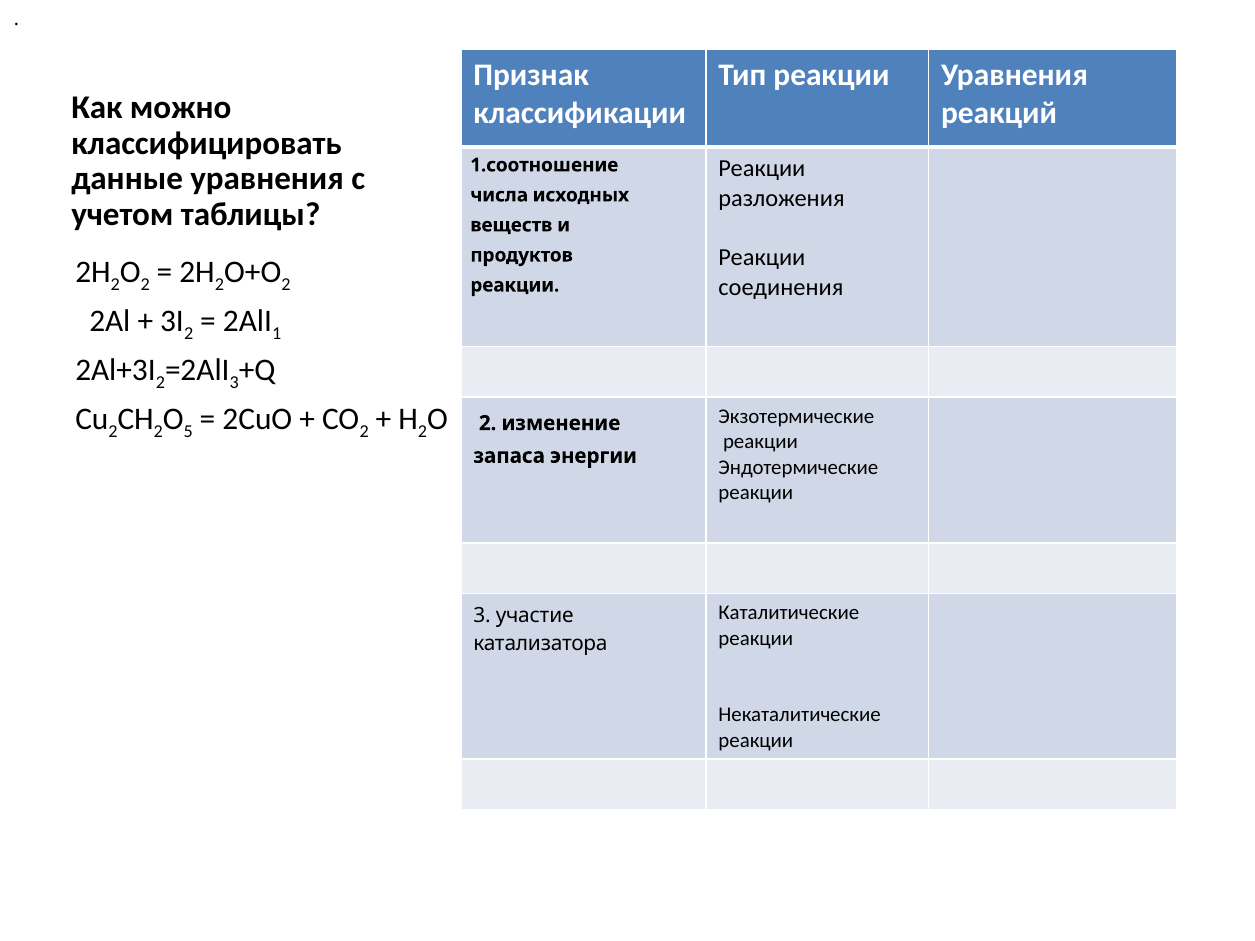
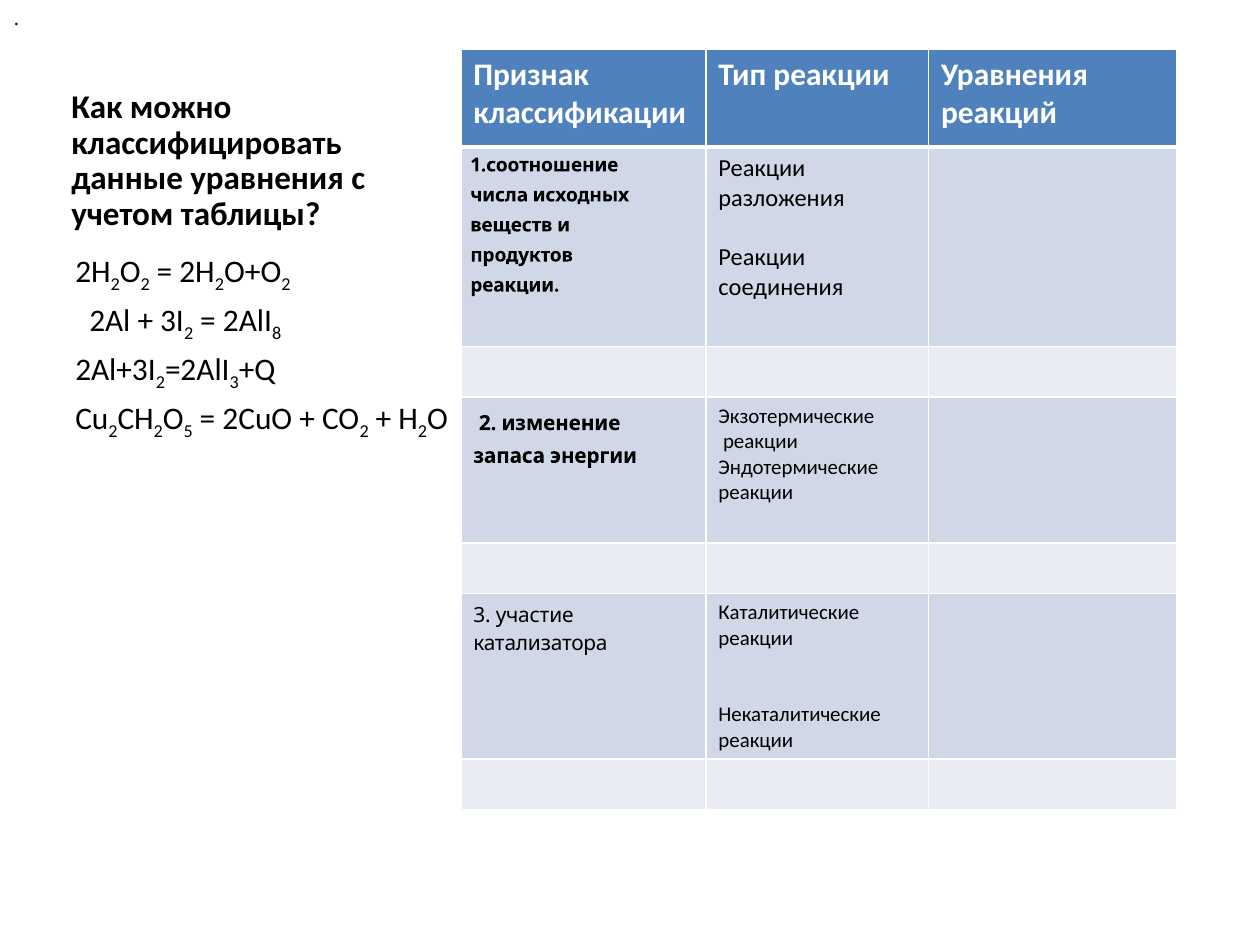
1: 1 -> 8
